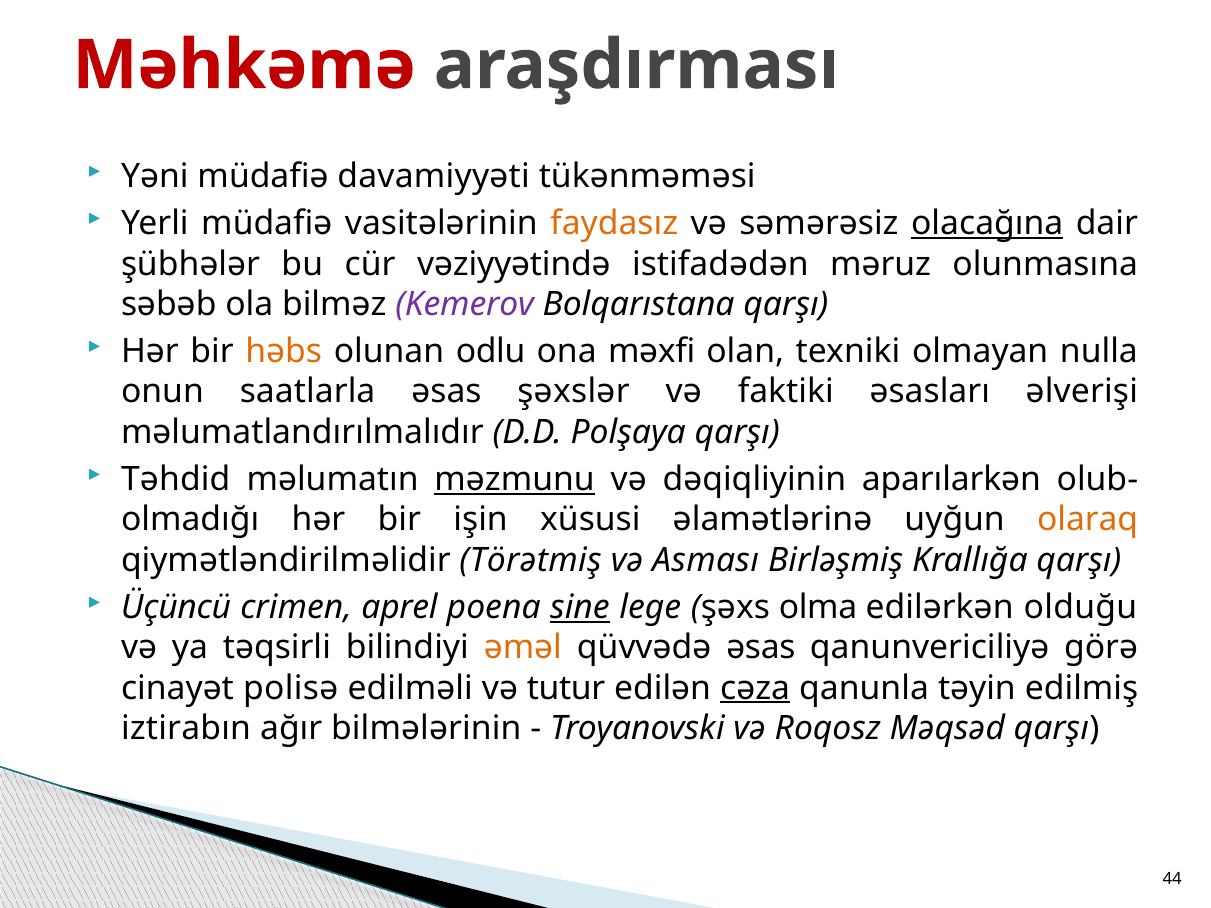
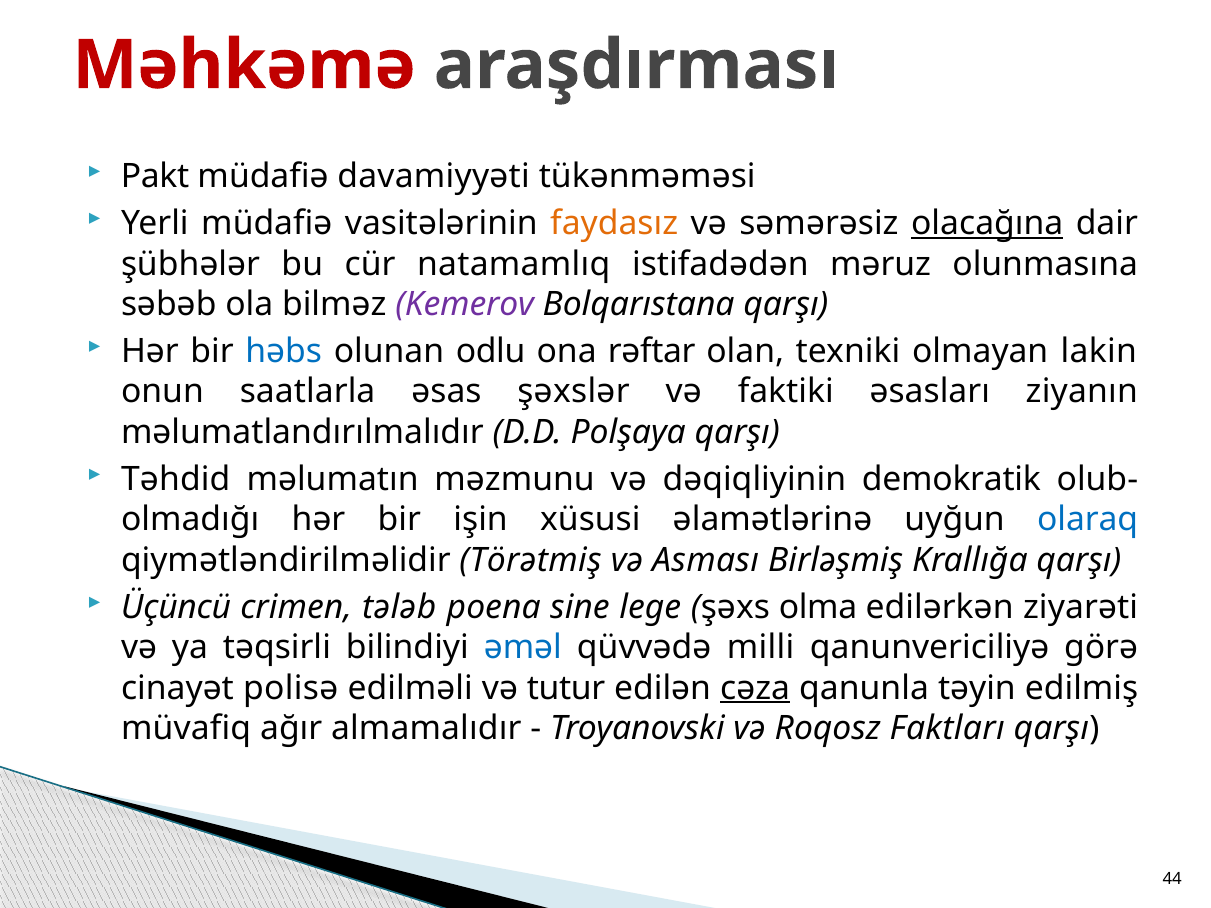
Yəni: Yəni -> Pakt
vəziyyətində: vəziyyətində -> natamamlıq
həbs colour: orange -> blue
məxfi: məxfi -> rəftar
nulla: nulla -> lakin
əlverişi: əlverişi -> ziyanın
məzmunu underline: present -> none
aparılarkən: aparılarkən -> demokratik
olaraq colour: orange -> blue
aprel: aprel -> tələb
sine underline: present -> none
olduğu: olduğu -> ziyarəti
əməl colour: orange -> blue
qüvvədə əsas: əsas -> milli
iztirabın: iztirabın -> müvafiq
bilmələrinin: bilmələrinin -> almamalıdır
Məqsəd: Məqsəd -> Faktları
